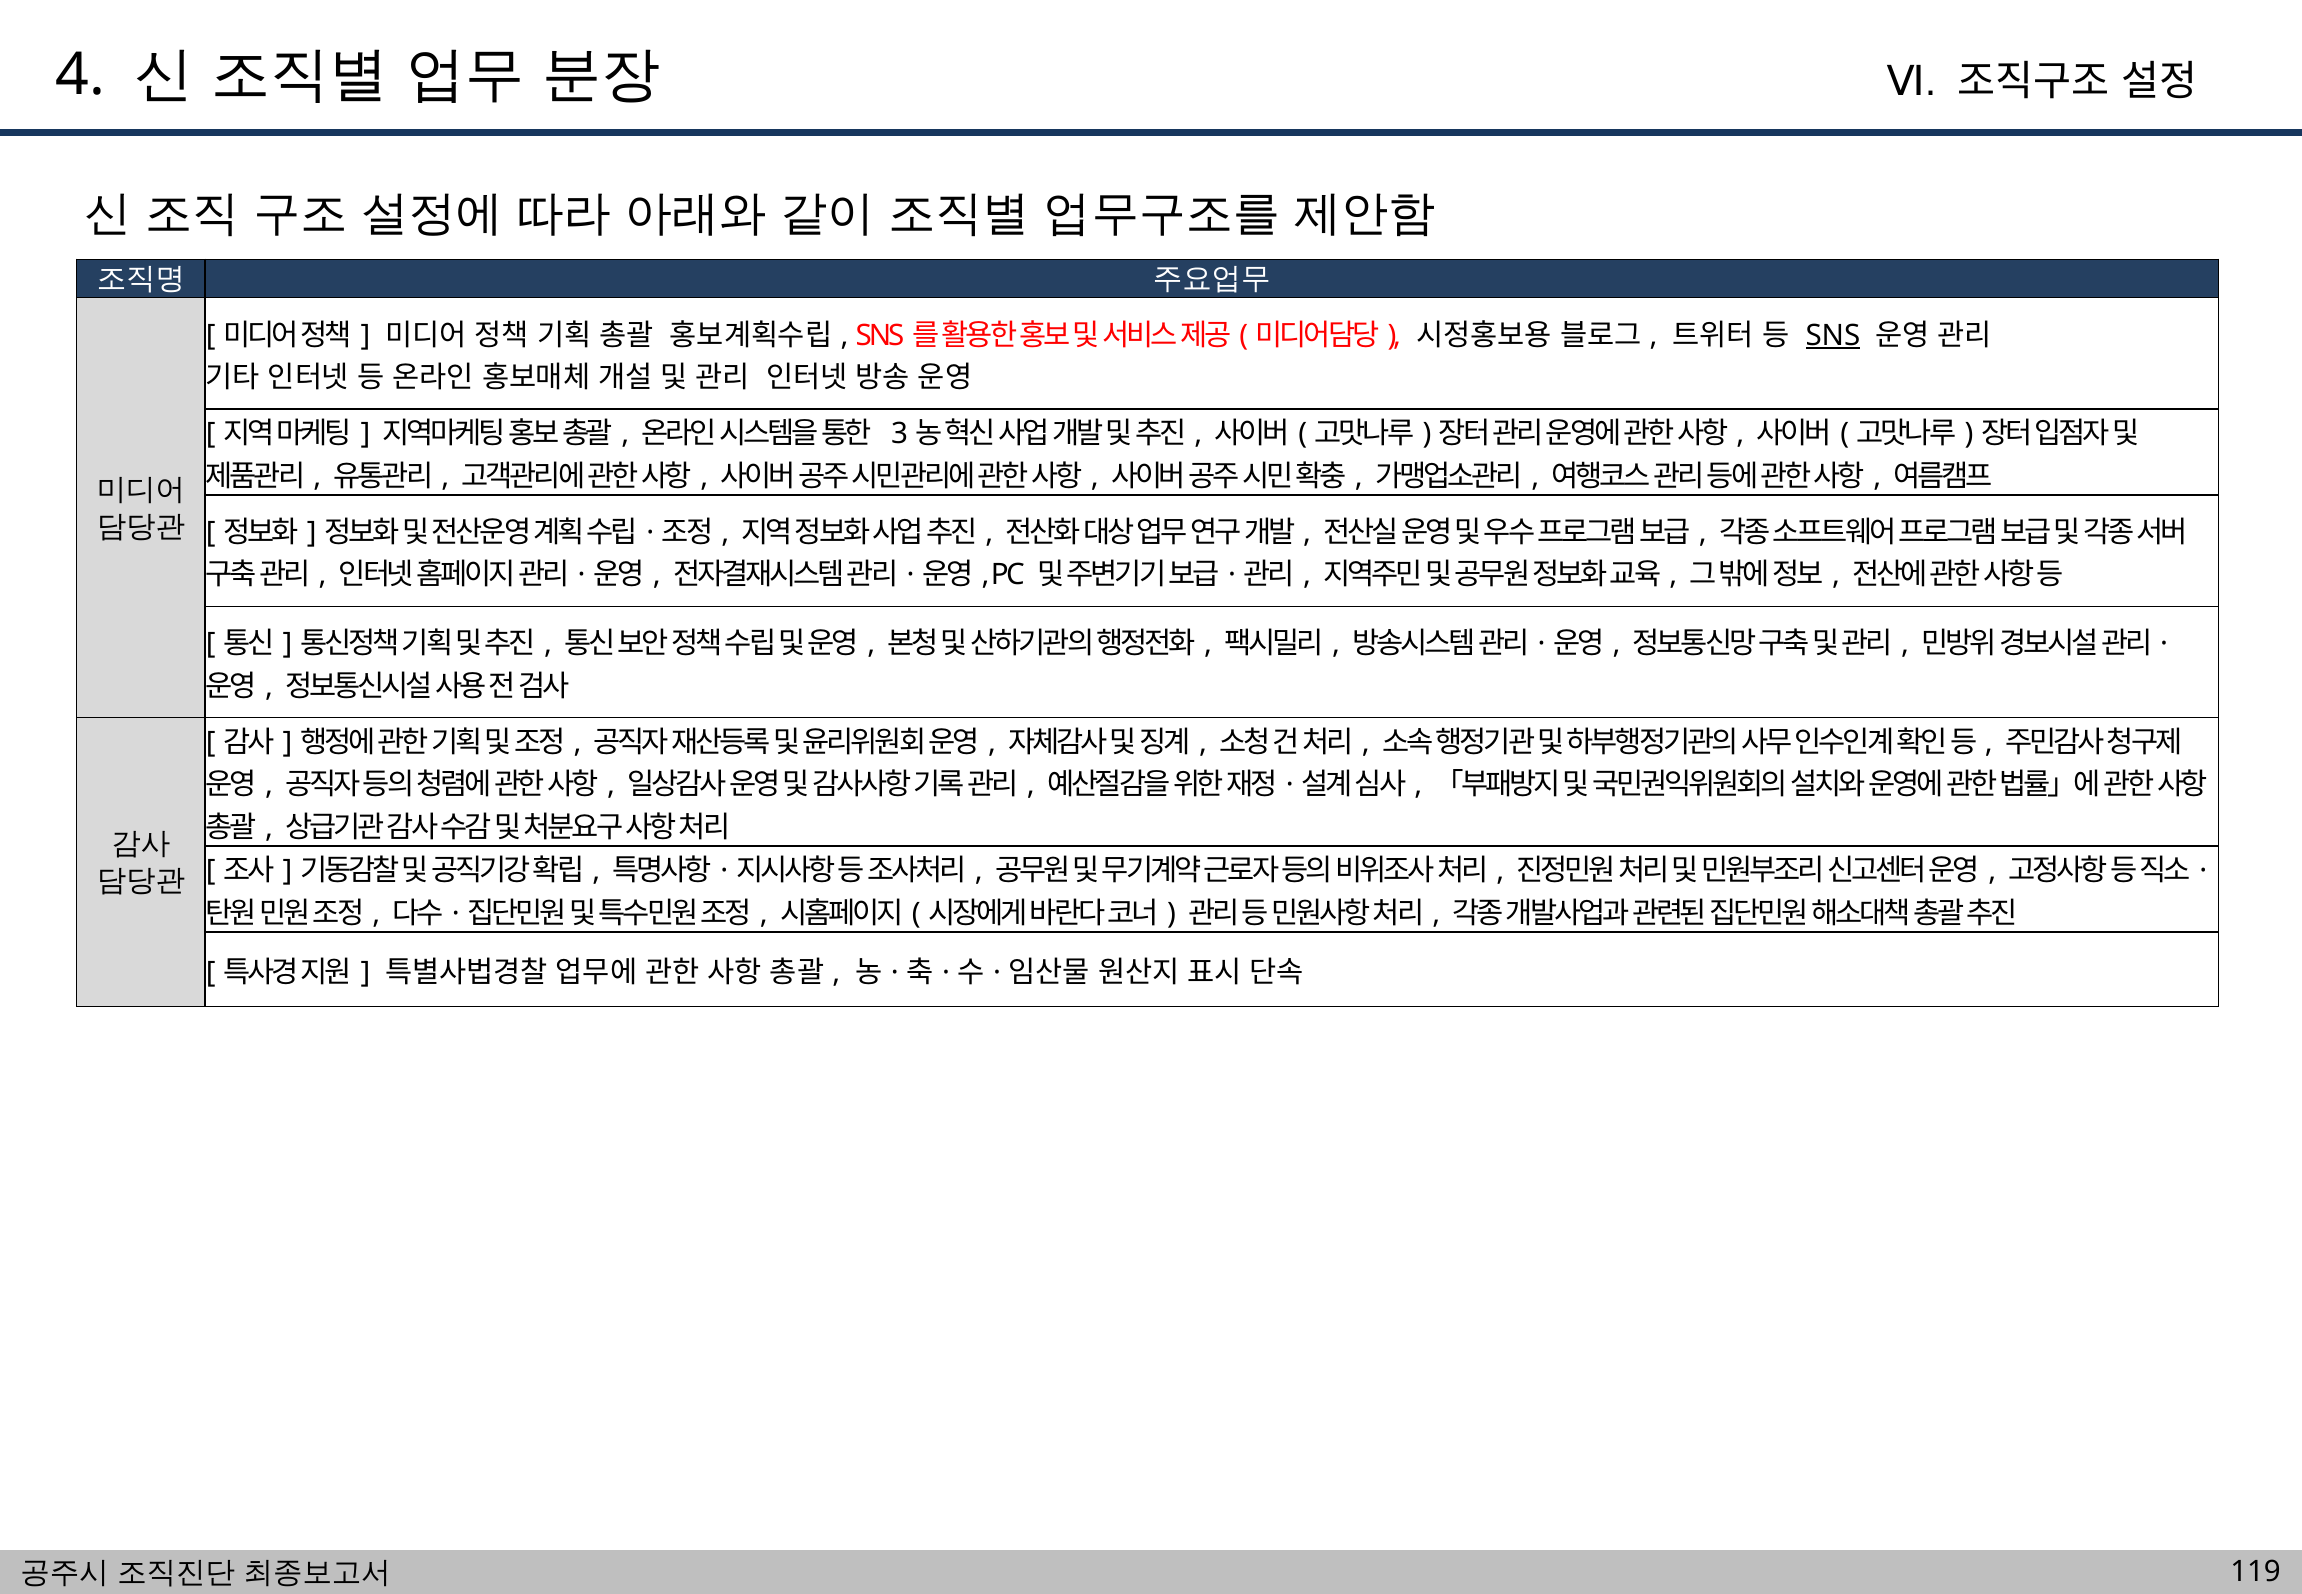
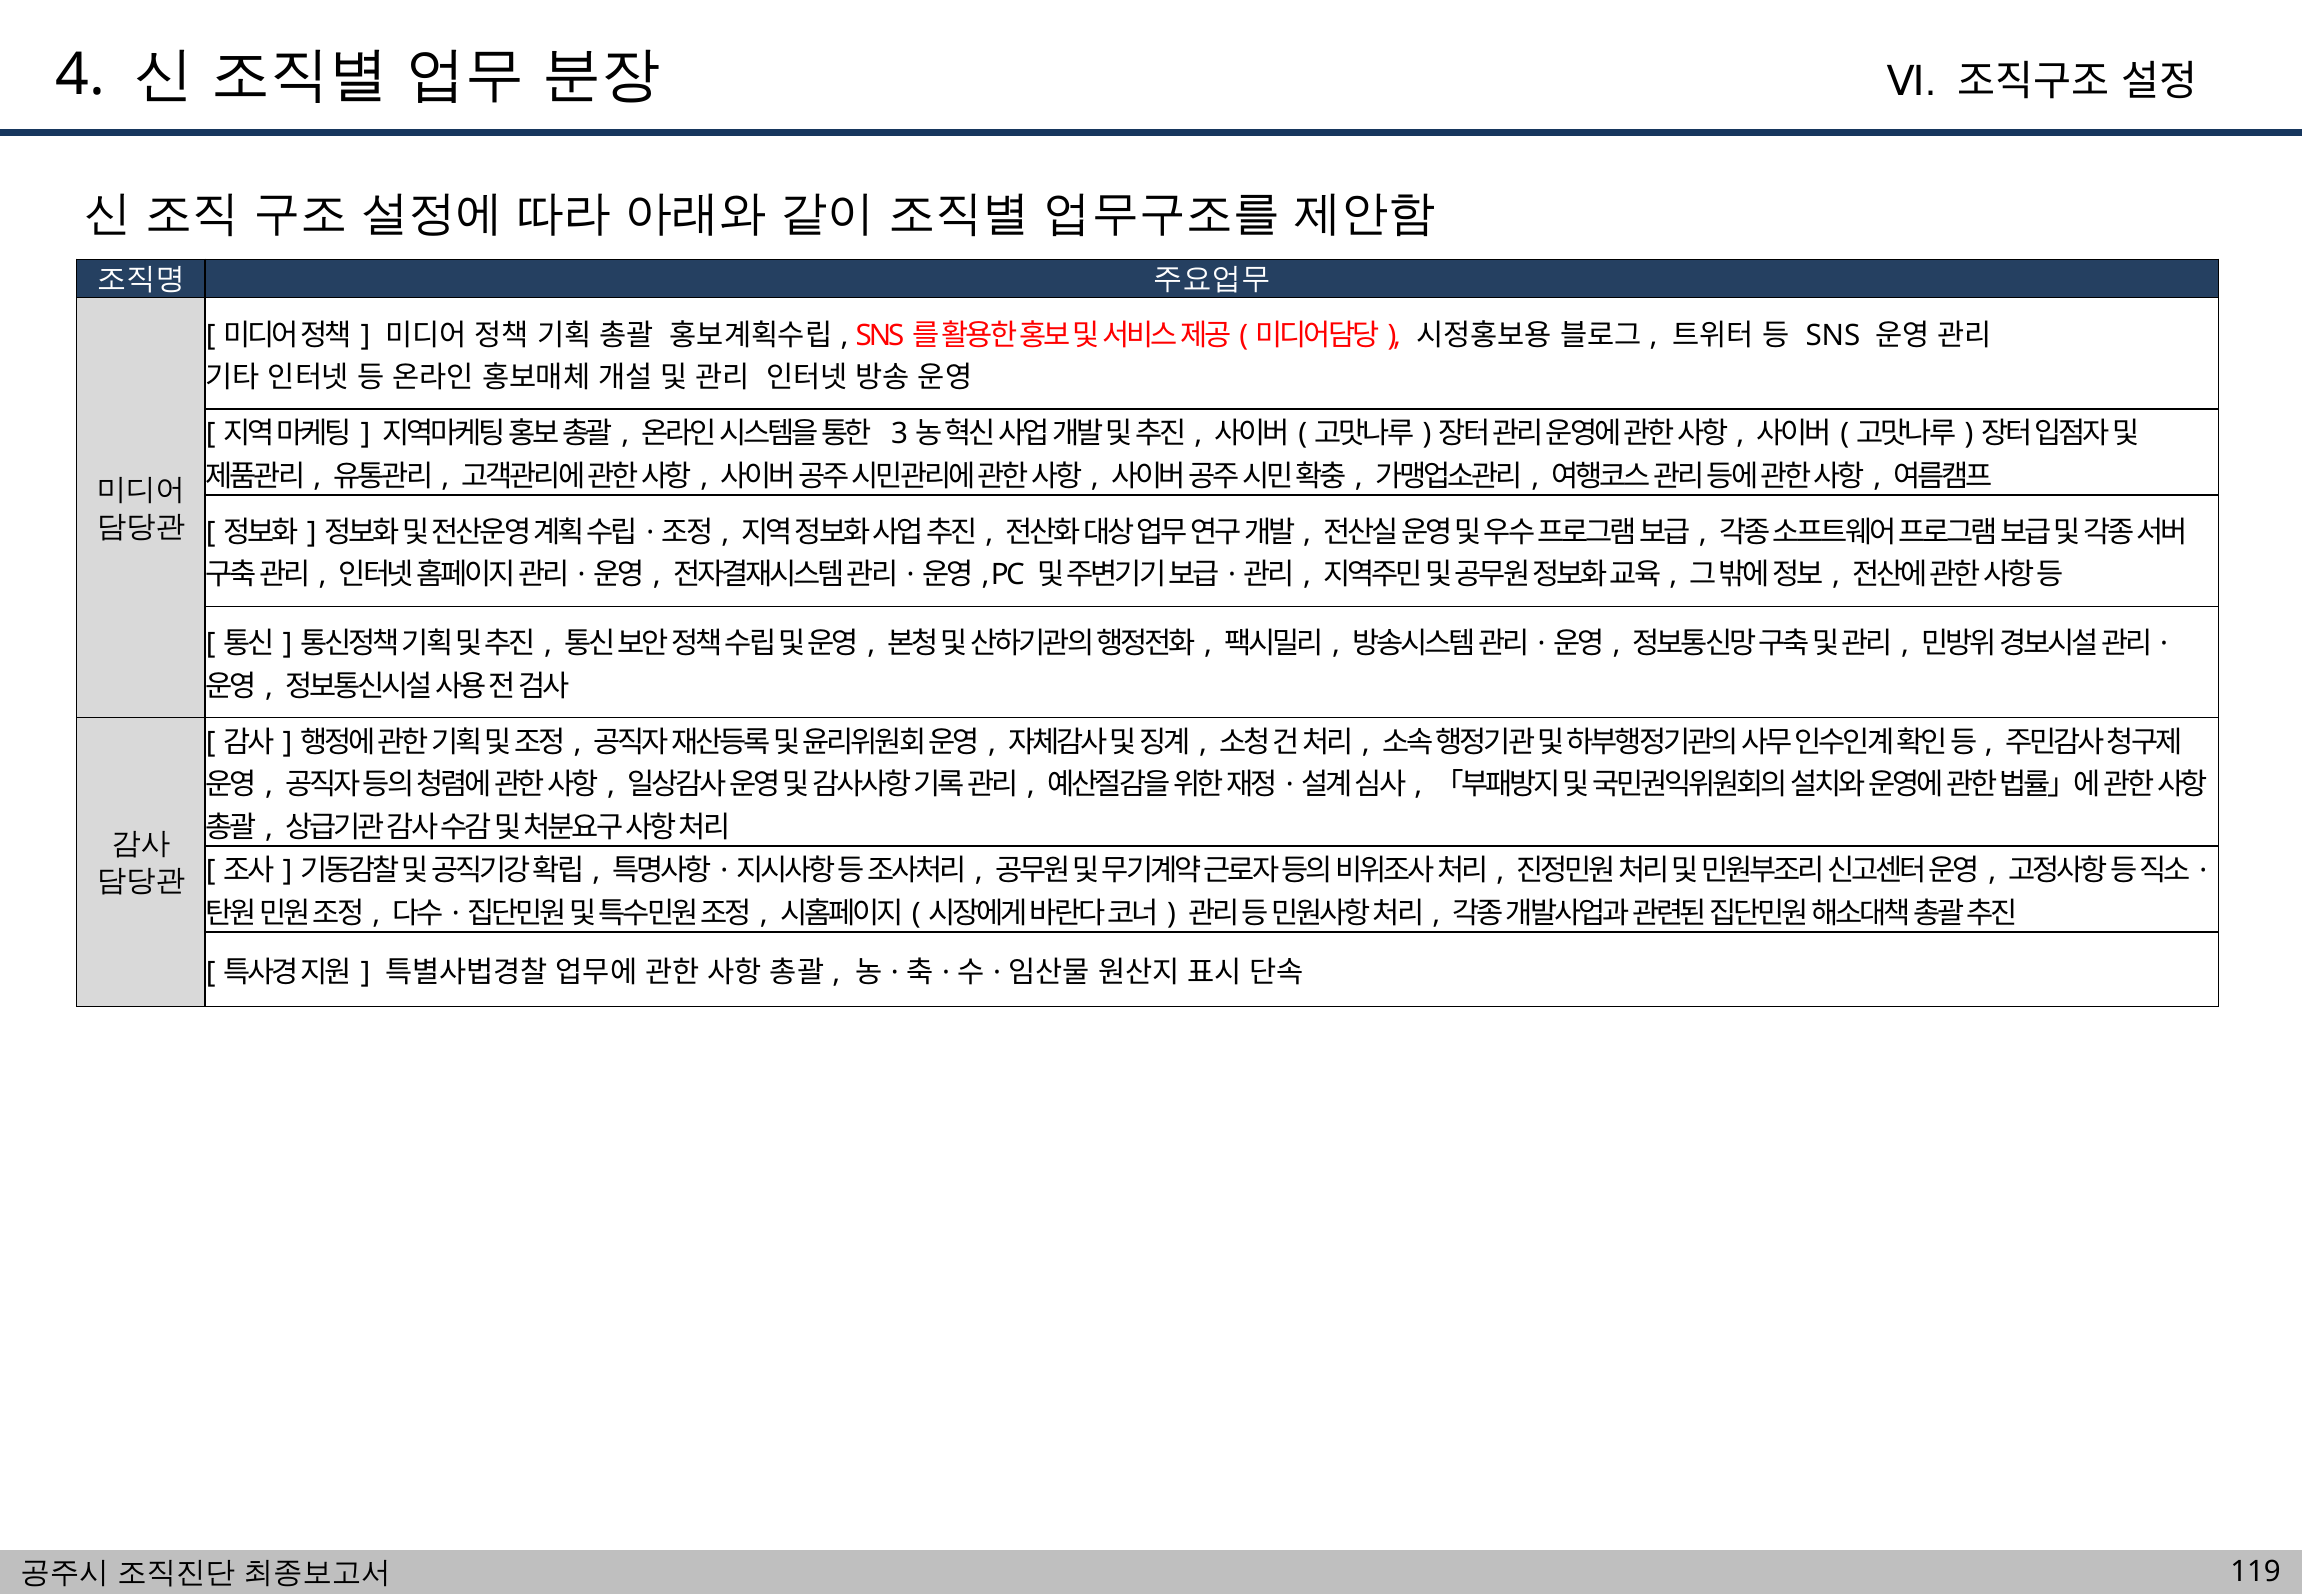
SNS at (1833, 335) underline: present -> none
